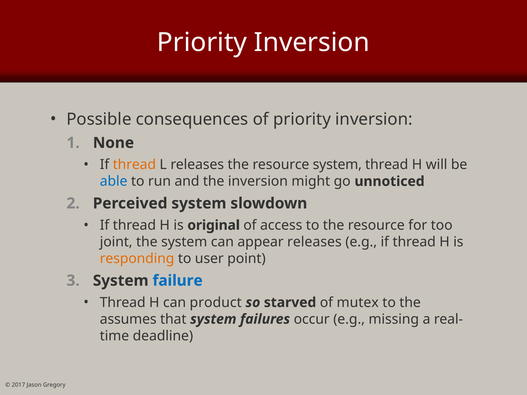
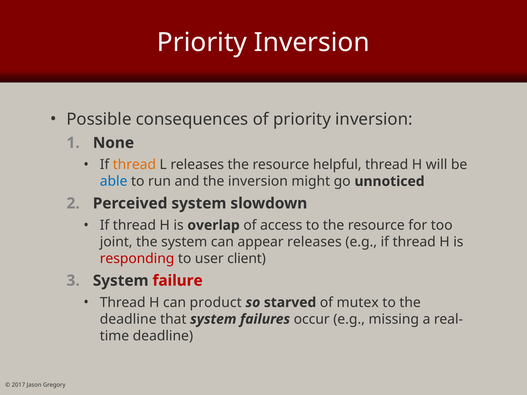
resource system: system -> helpful
original: original -> overlap
responding colour: orange -> red
point: point -> client
failure colour: blue -> red
assumes at (128, 319): assumes -> deadline
